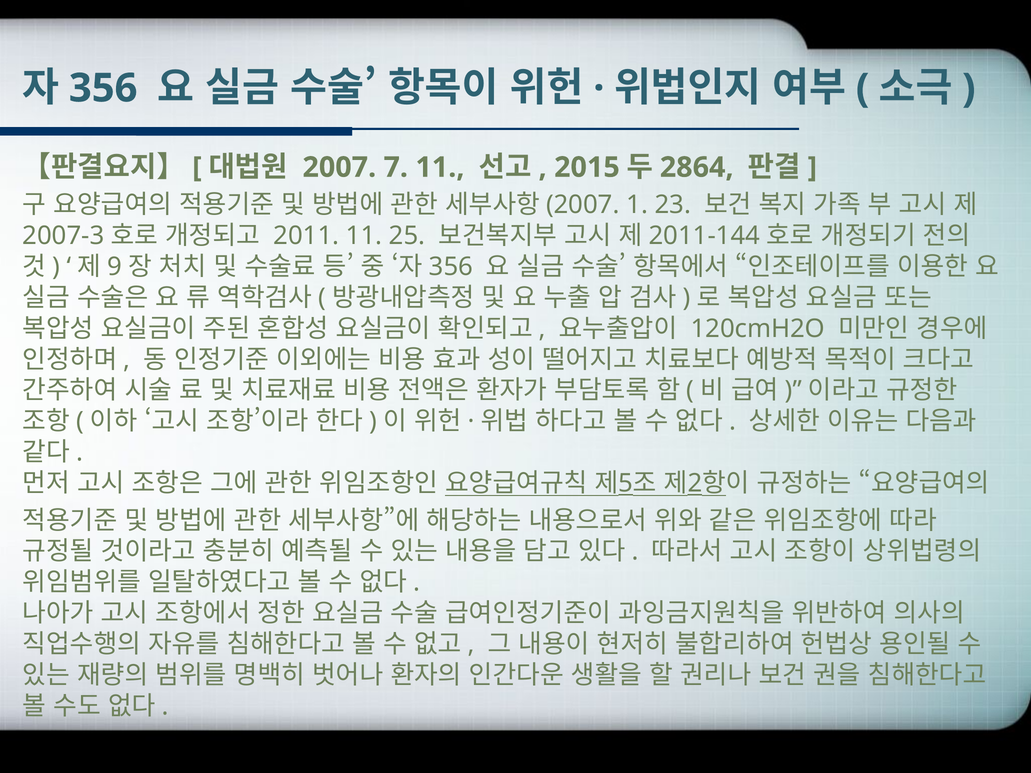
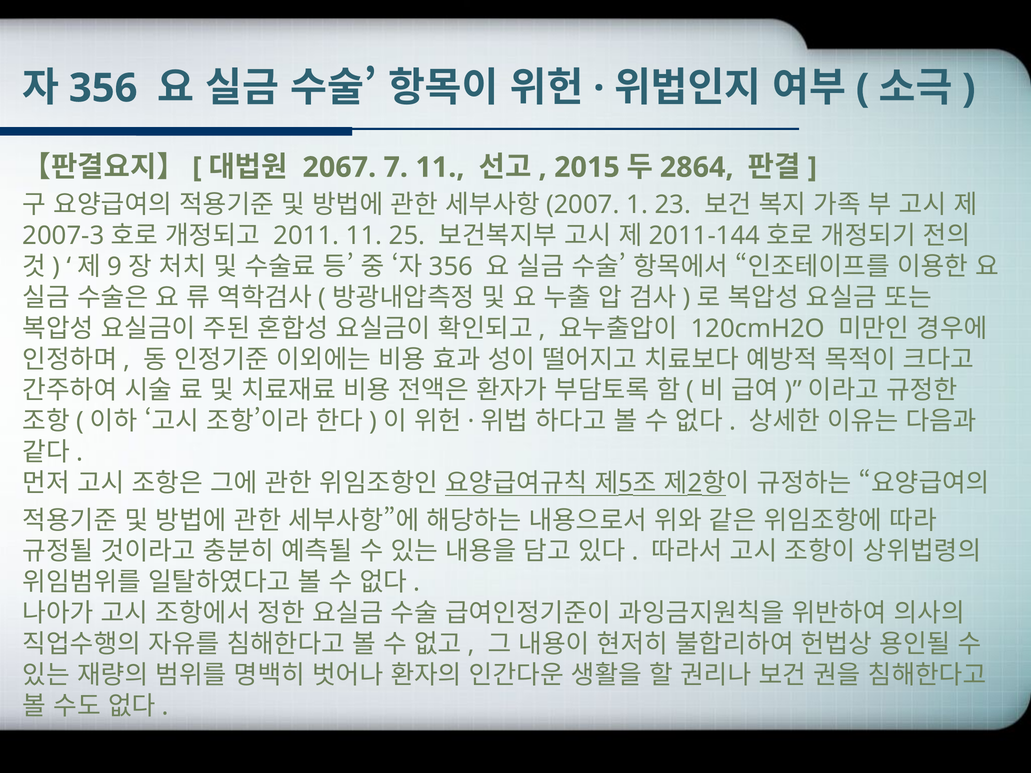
2007: 2007 -> 2067
